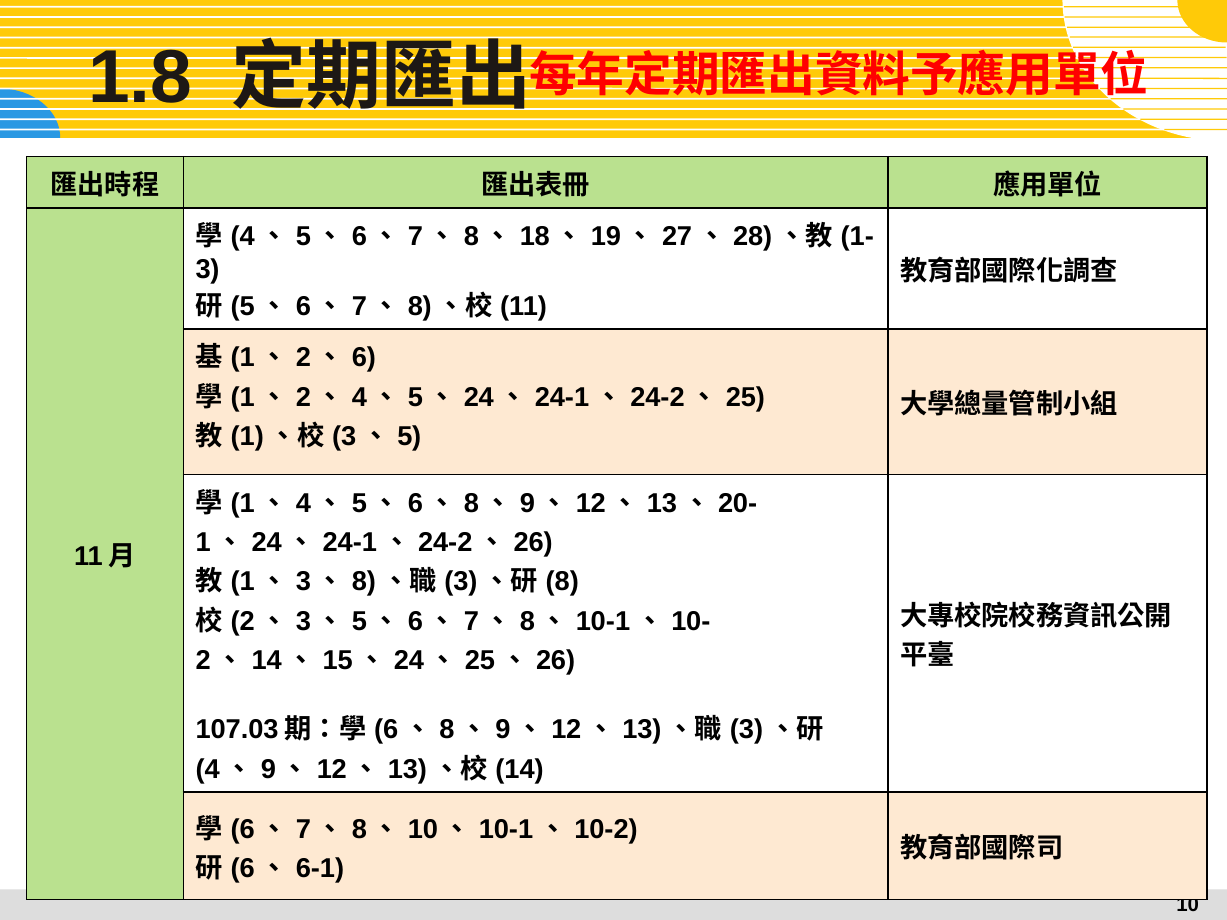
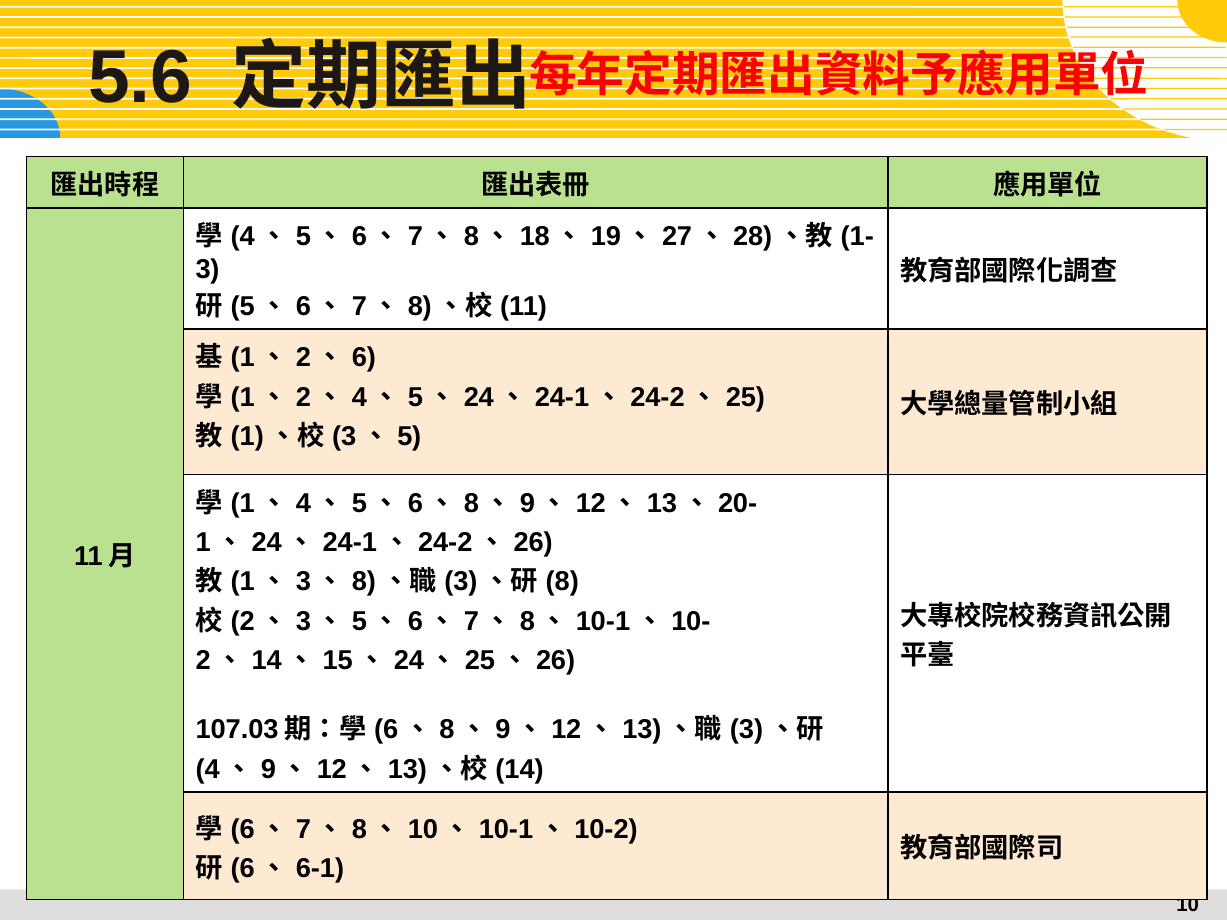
1.8: 1.8 -> 5.6
